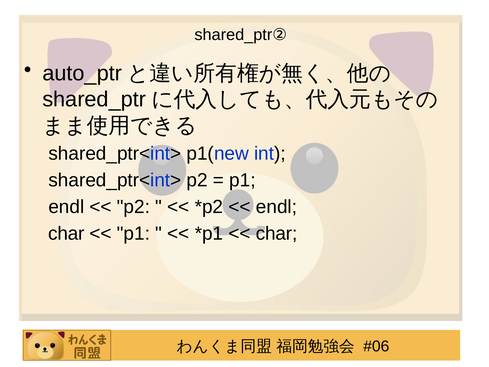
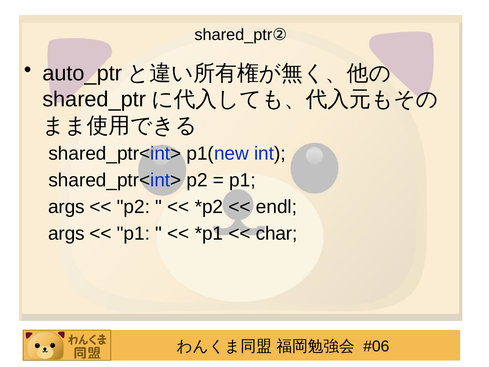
endl at (66, 207): endl -> args
char at (66, 233): char -> args
